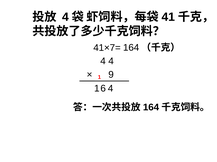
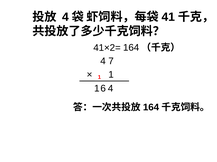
41×7=: 41×7= -> 41×2=
4 4: 4 -> 7
9 at (111, 75): 9 -> 1
